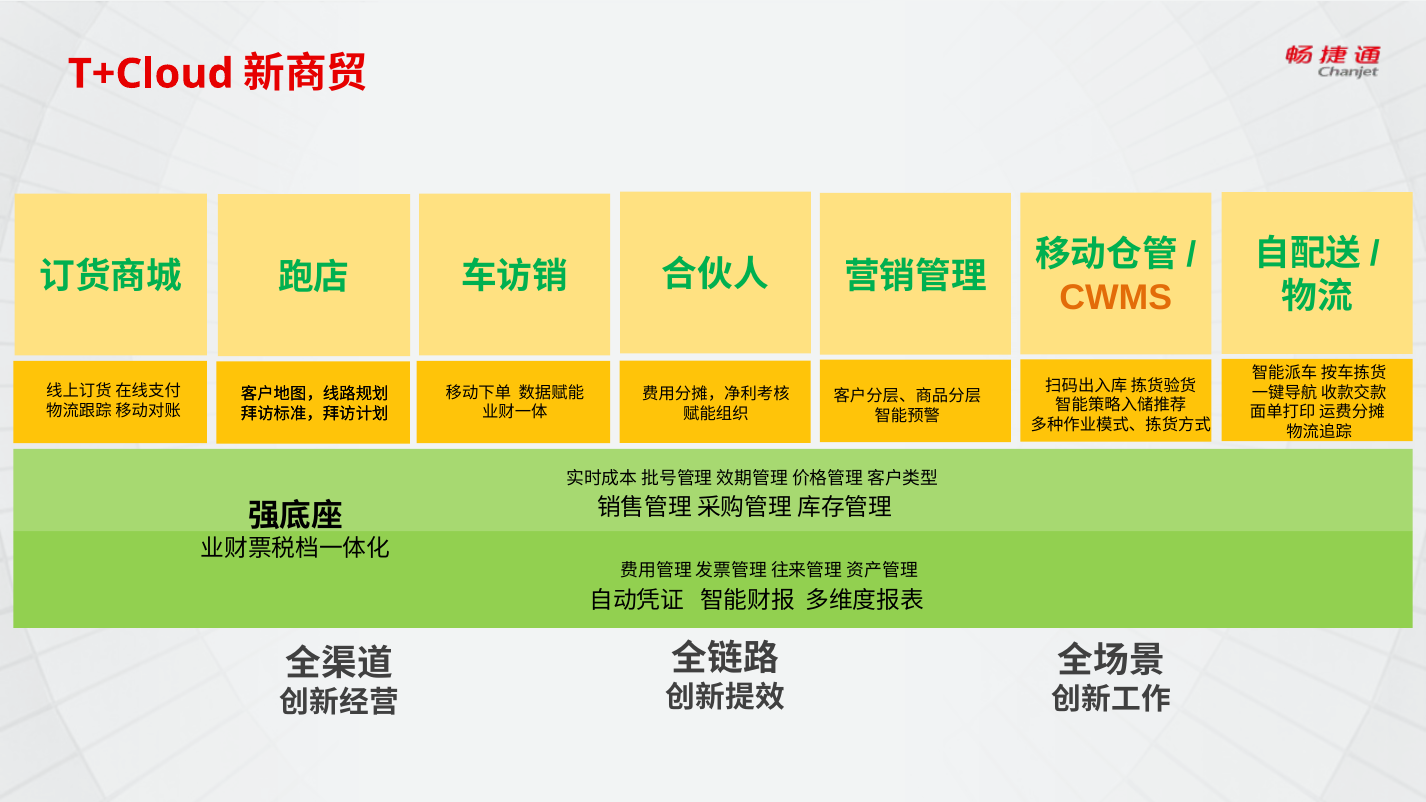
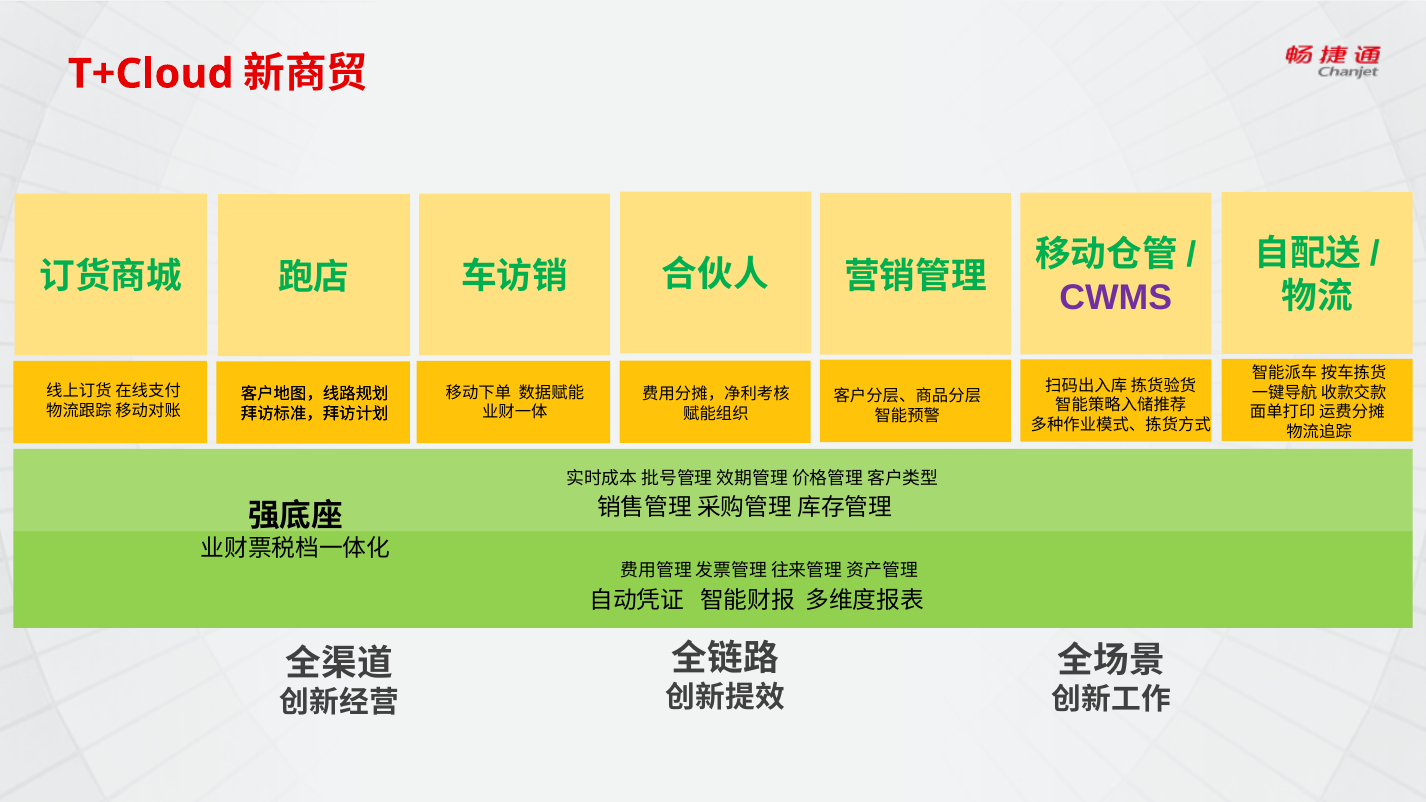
CWMS colour: orange -> purple
